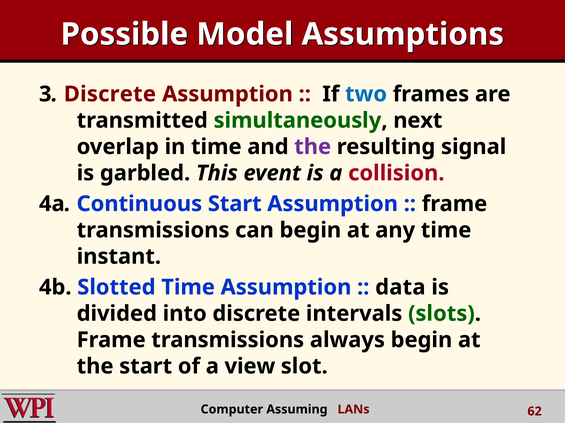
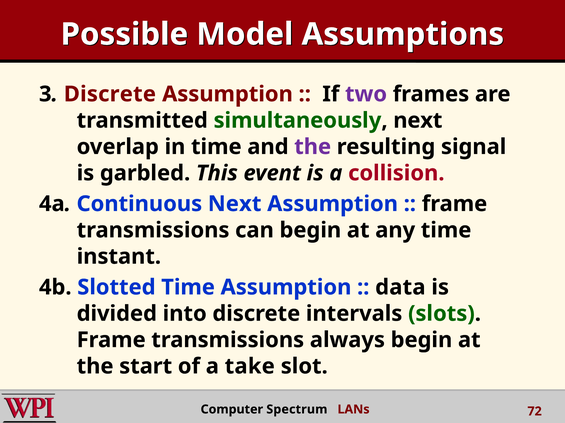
two colour: blue -> purple
Continuous Start: Start -> Next
view: view -> take
Assuming: Assuming -> Spectrum
62: 62 -> 72
